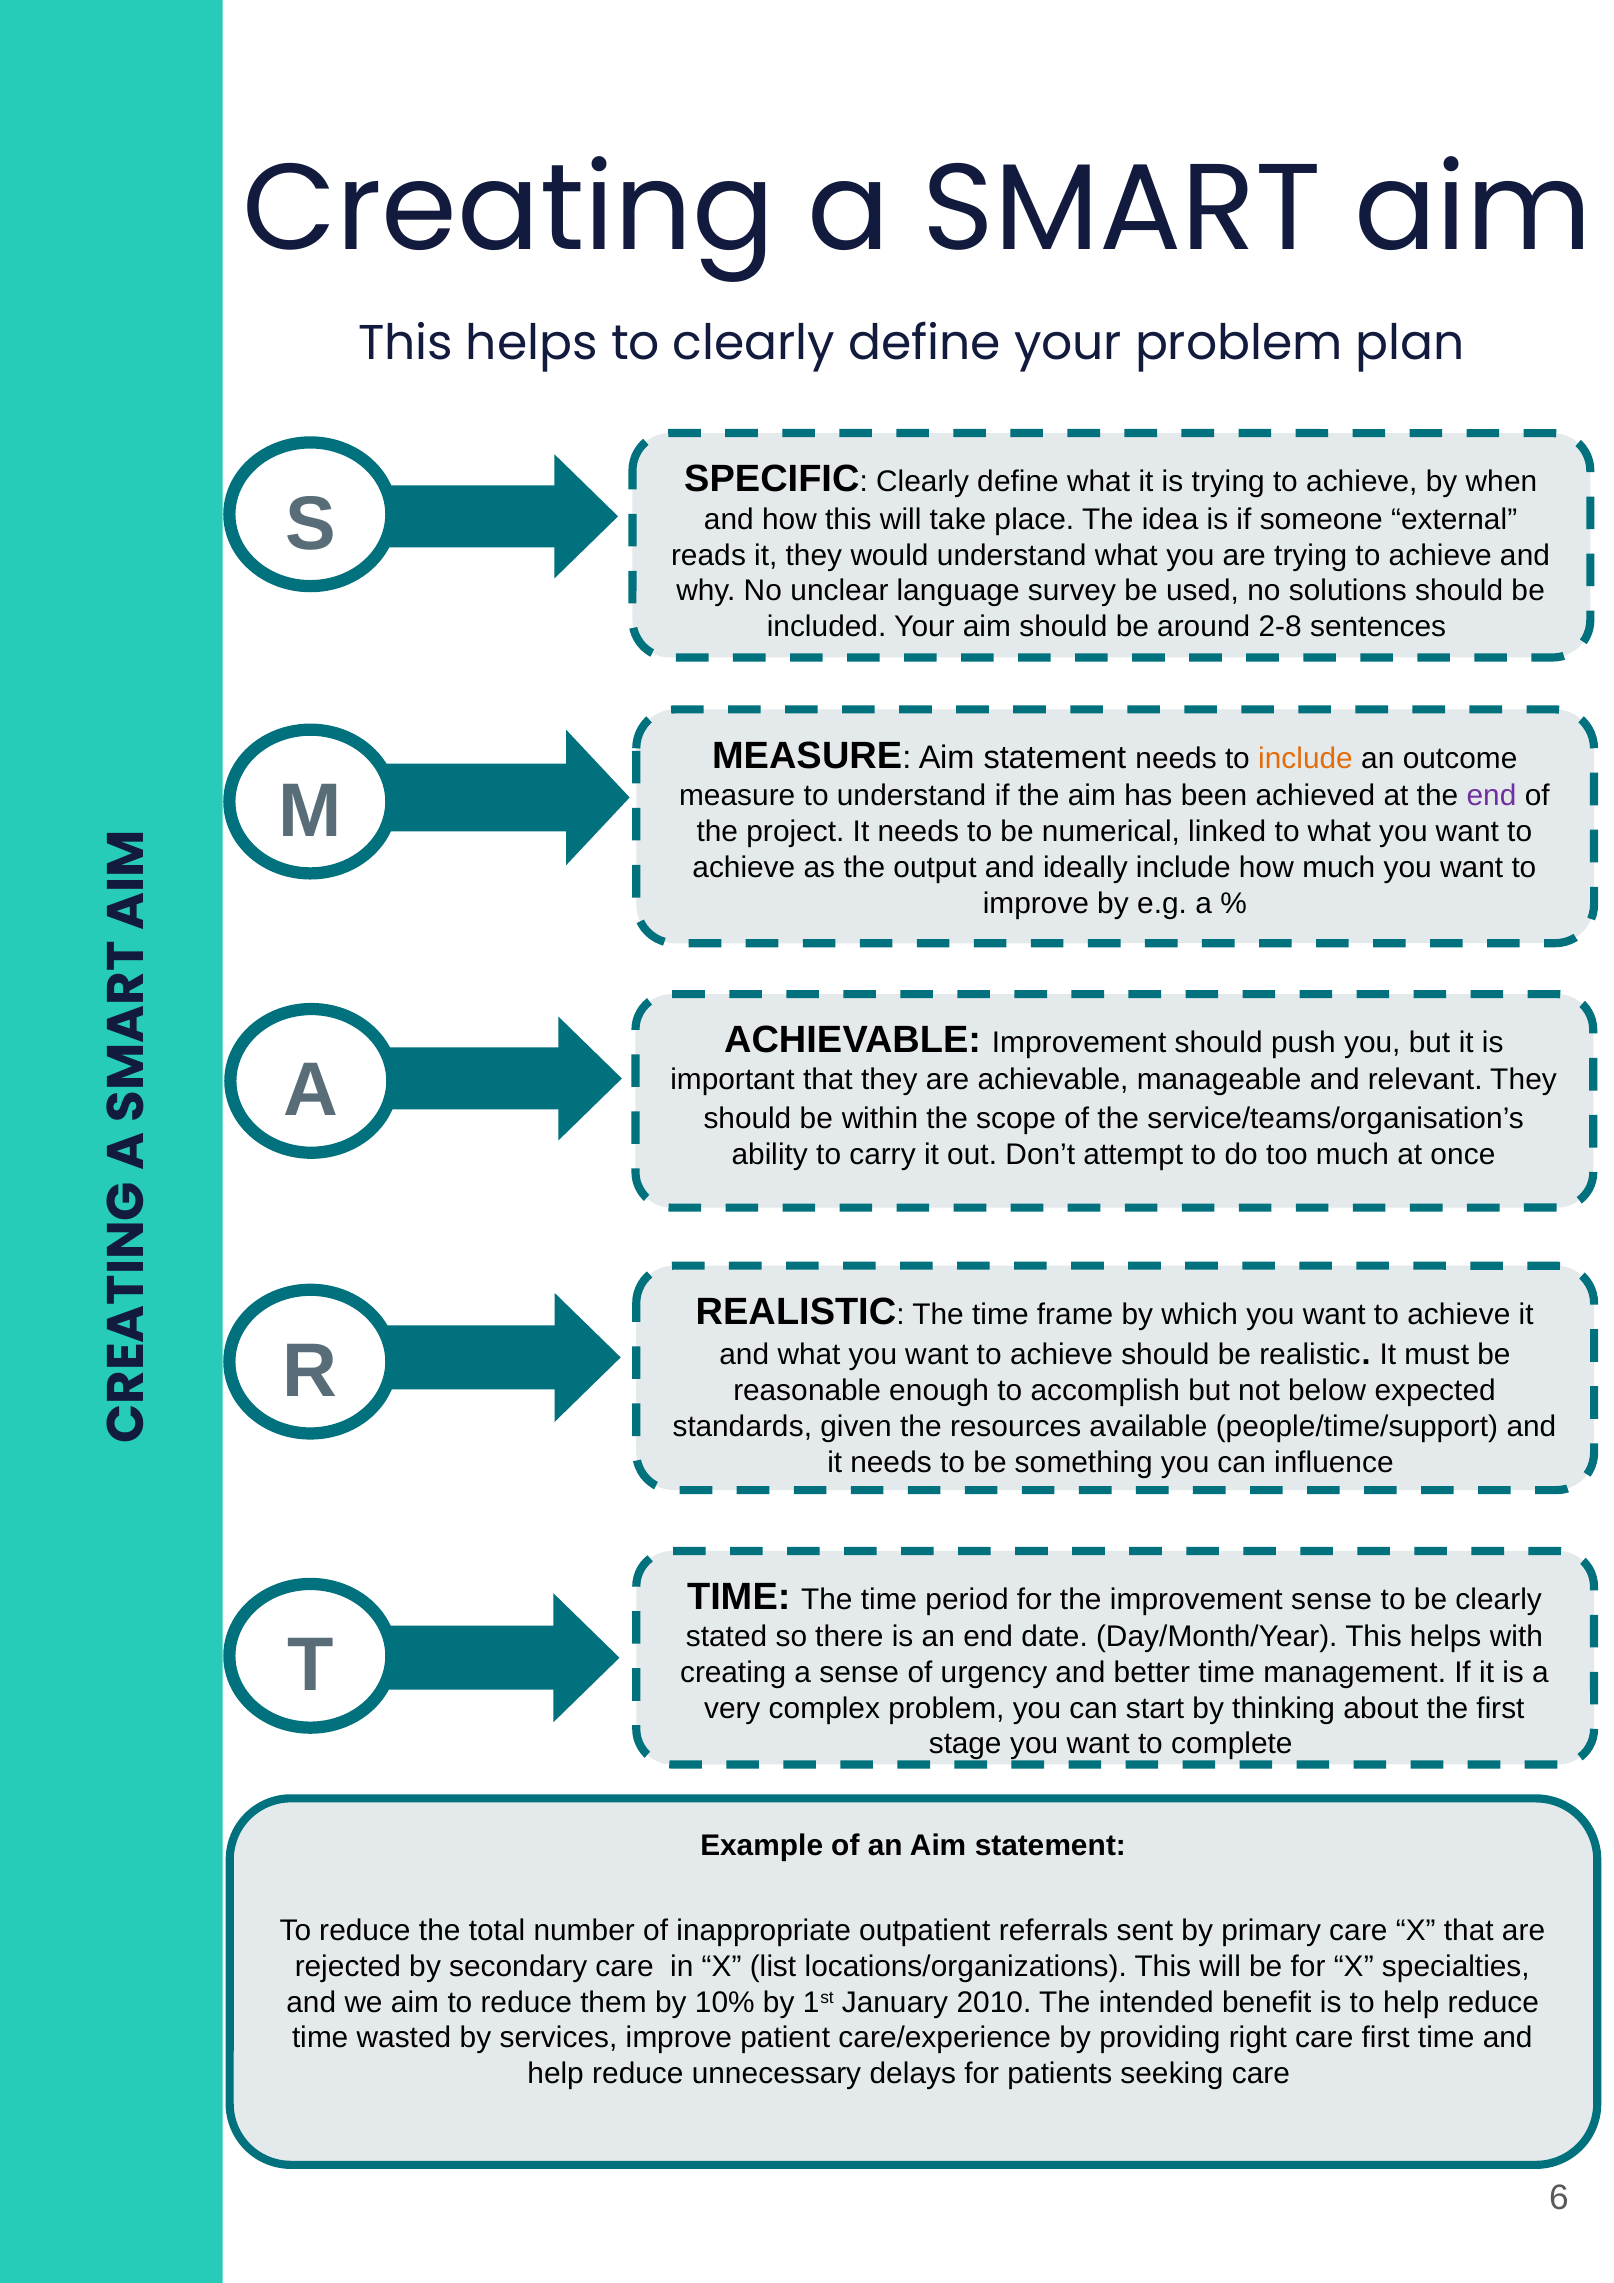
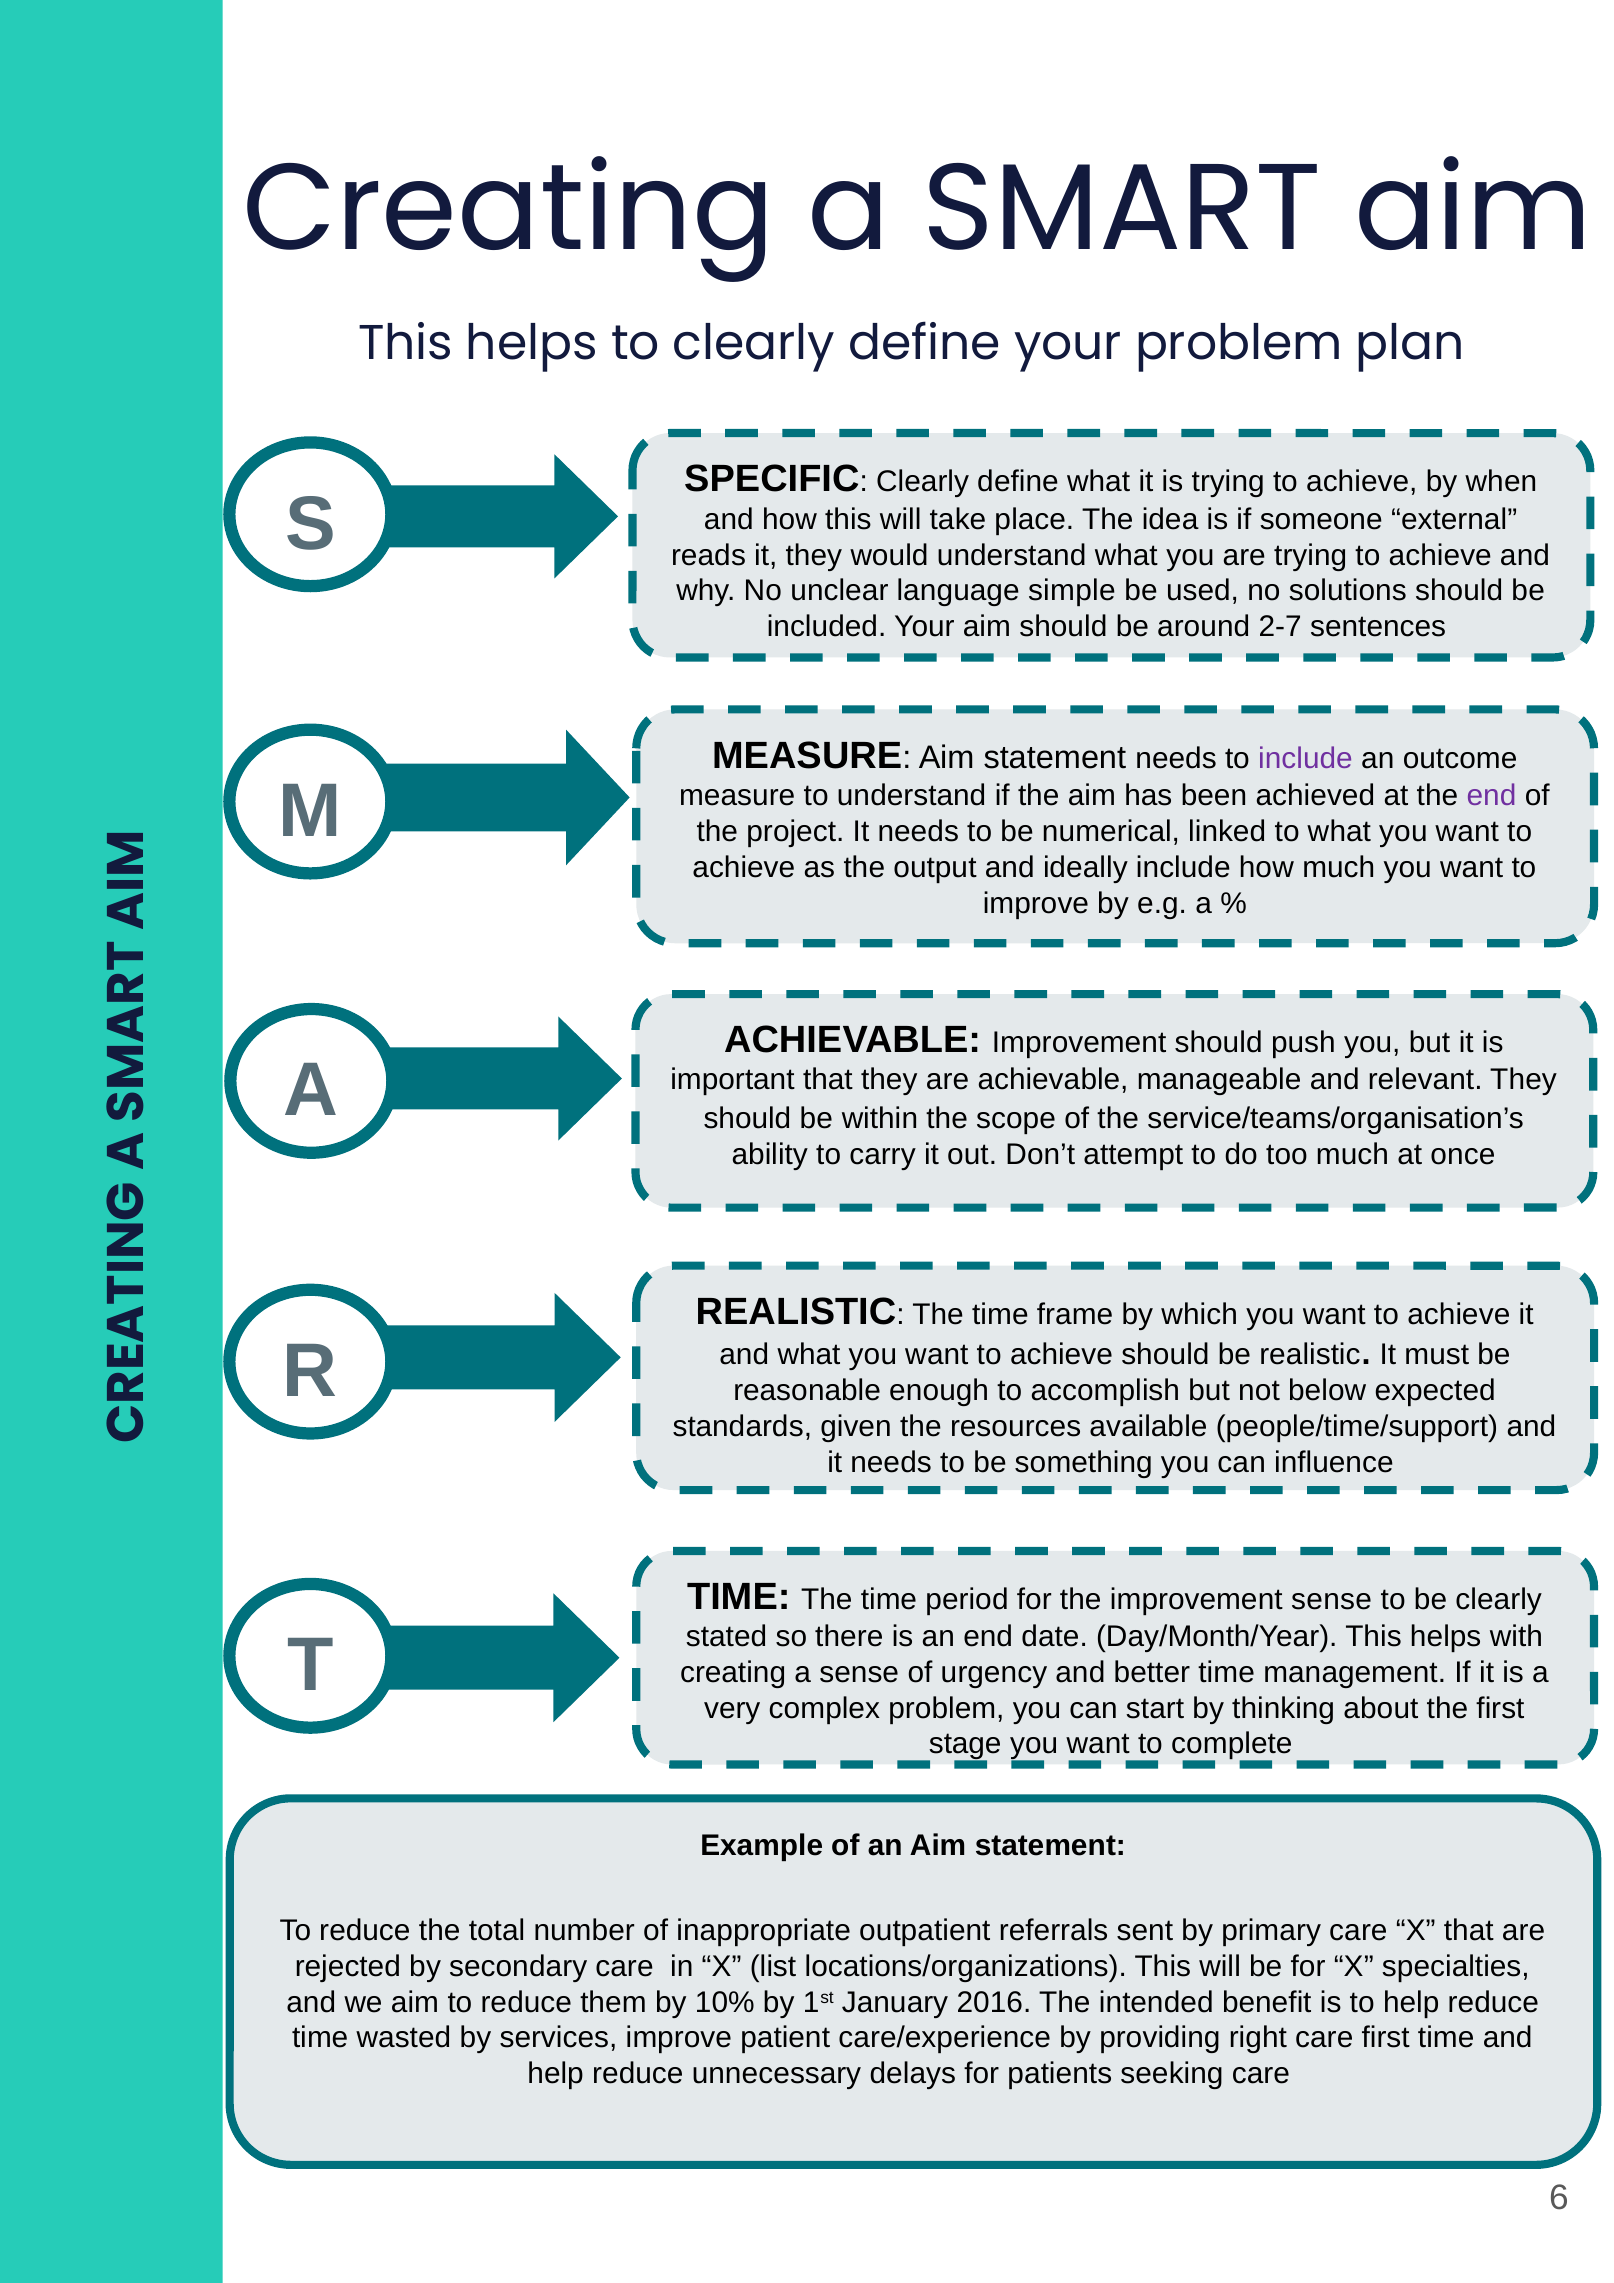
survey: survey -> simple
2-8: 2-8 -> 2-7
include at (1306, 759) colour: orange -> purple
2010: 2010 -> 2016
